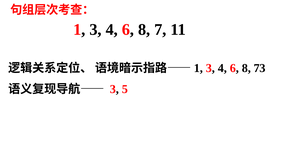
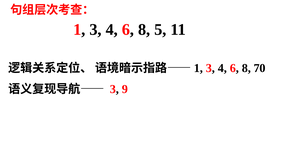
7: 7 -> 5
73: 73 -> 70
5: 5 -> 9
